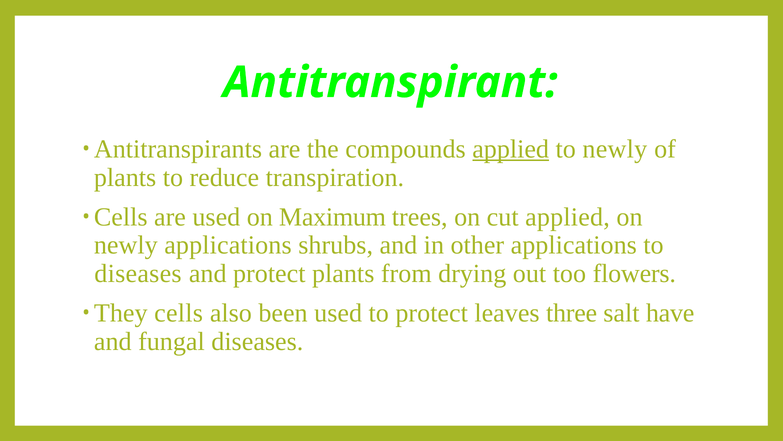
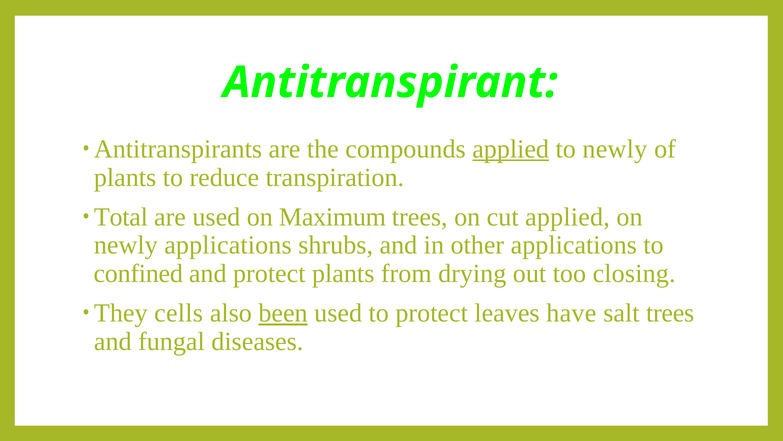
Cells at (121, 217): Cells -> Total
diseases at (138, 273): diseases -> confined
flowers: flowers -> closing
been underline: none -> present
three: three -> have
salt have: have -> trees
